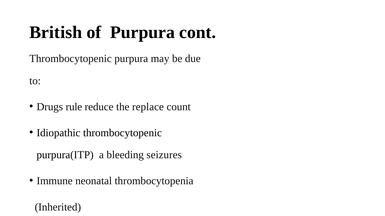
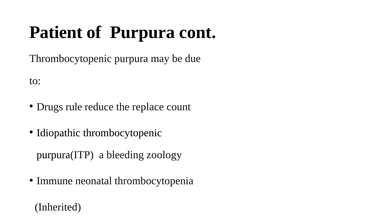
British: British -> Patient
seizures: seizures -> zoology
